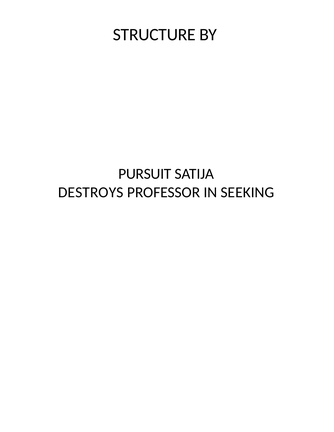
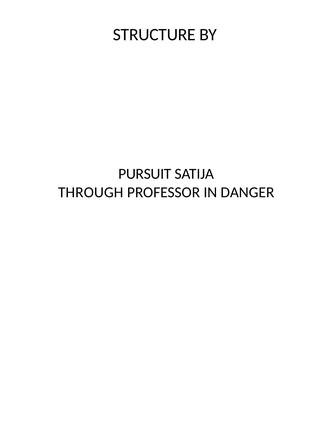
DESTROYS: DESTROYS -> THROUGH
SEEKING: SEEKING -> DANGER
